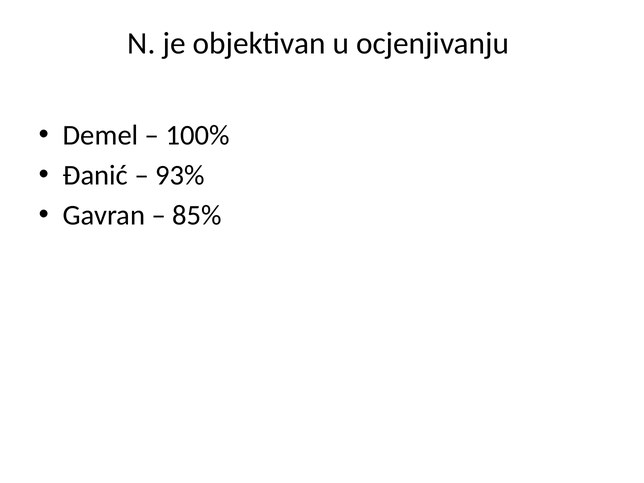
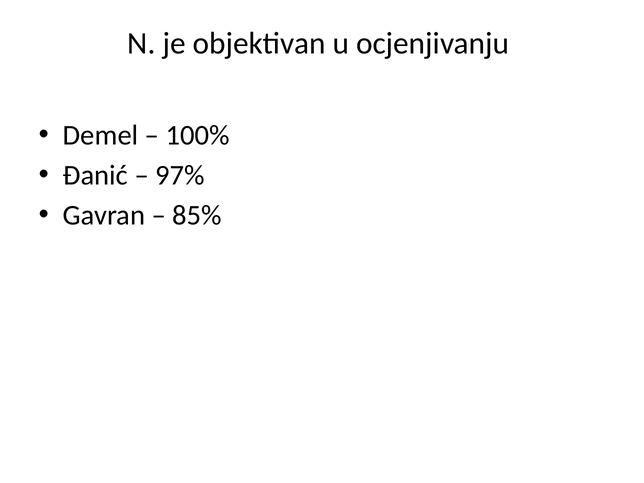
93%: 93% -> 97%
